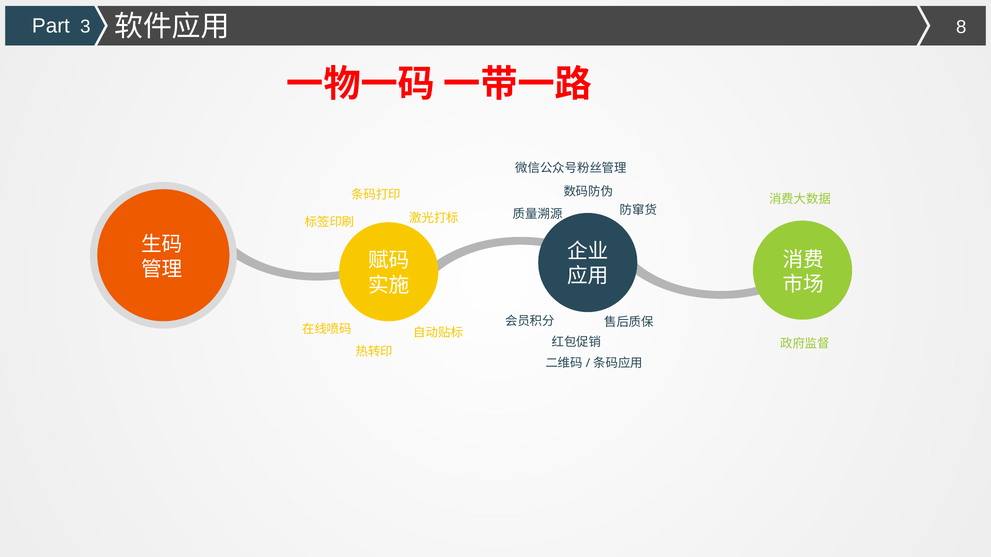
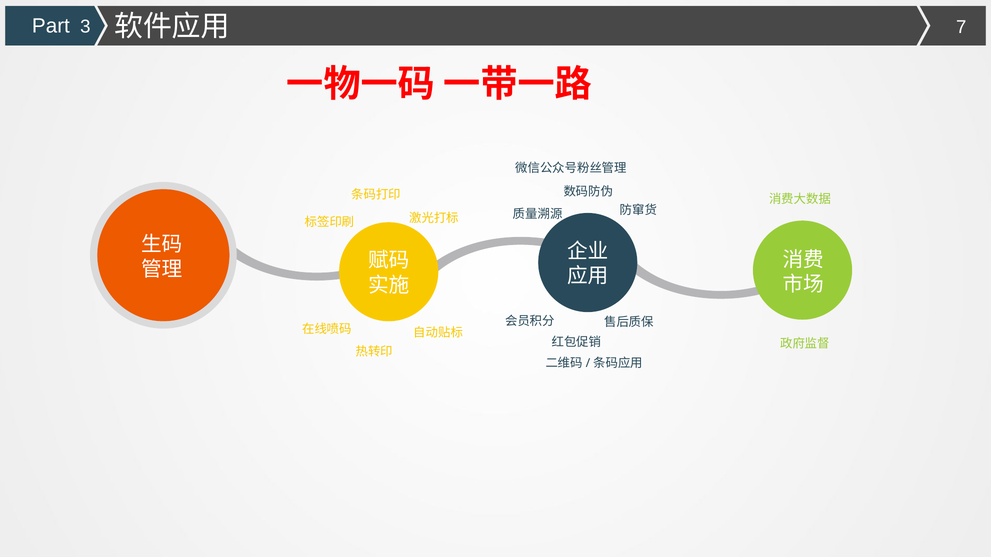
8: 8 -> 7
